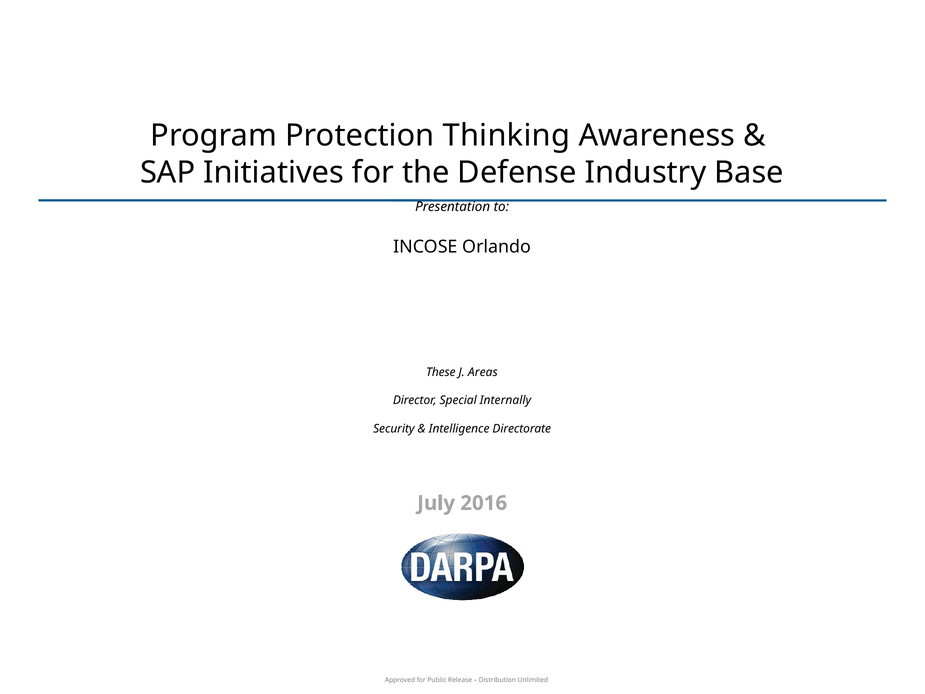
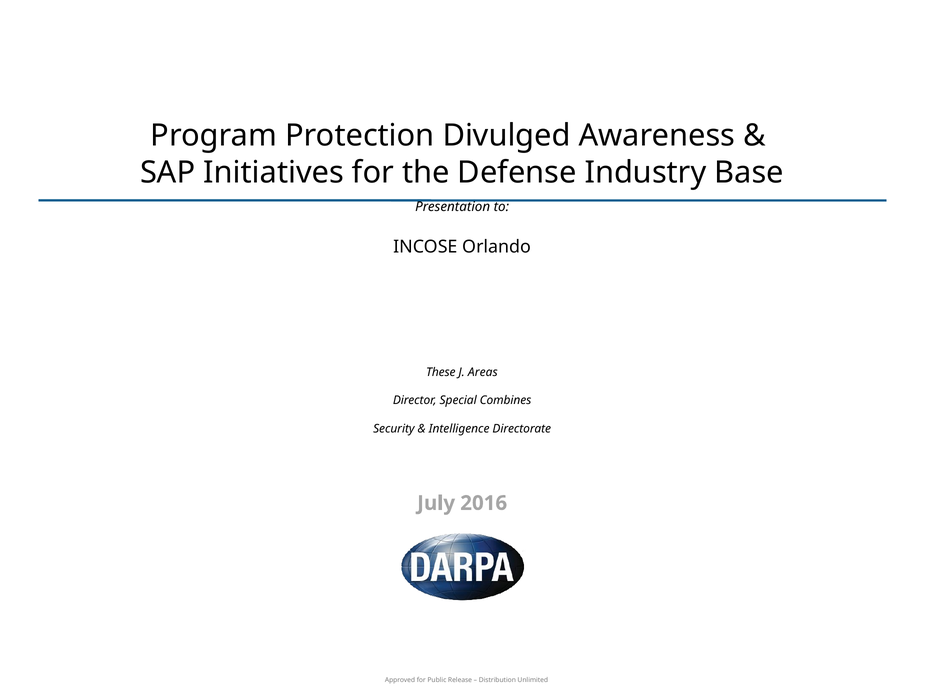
Thinking: Thinking -> Divulged
Internally: Internally -> Combines
